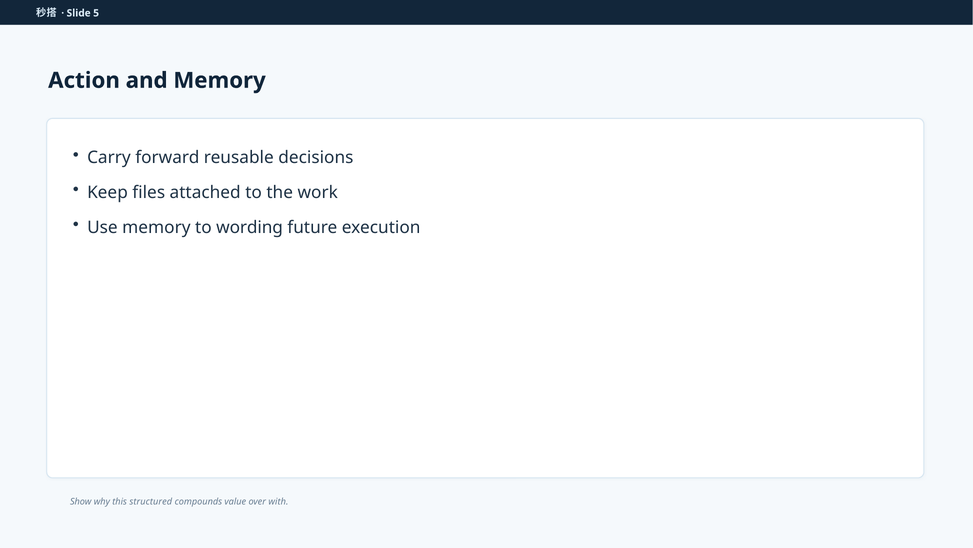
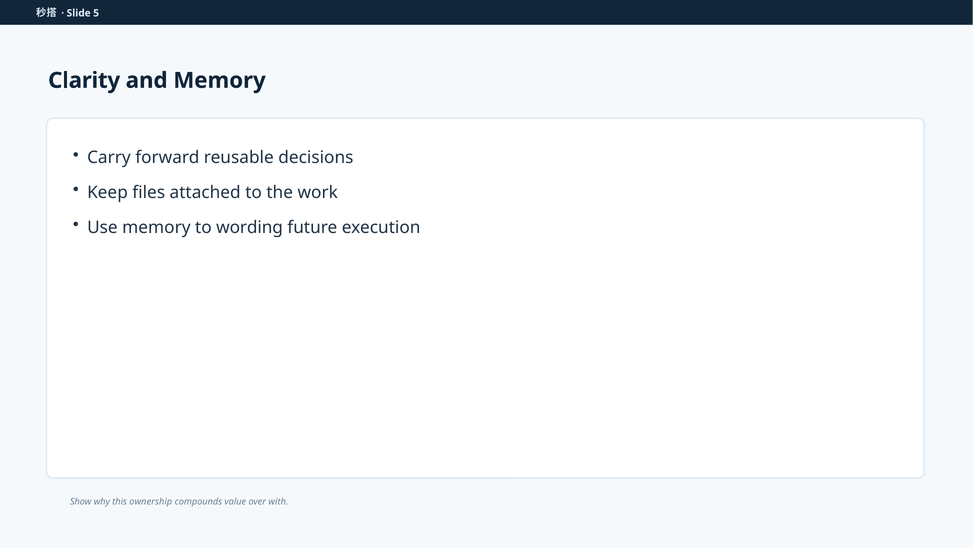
Action: Action -> Clarity
structured: structured -> ownership
